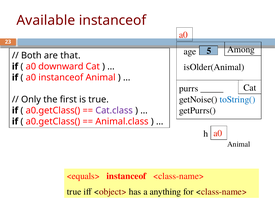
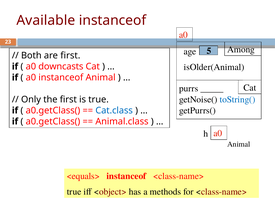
are that: that -> first
downward: downward -> downcasts
Cat.class colour: purple -> blue
anything: anything -> methods
